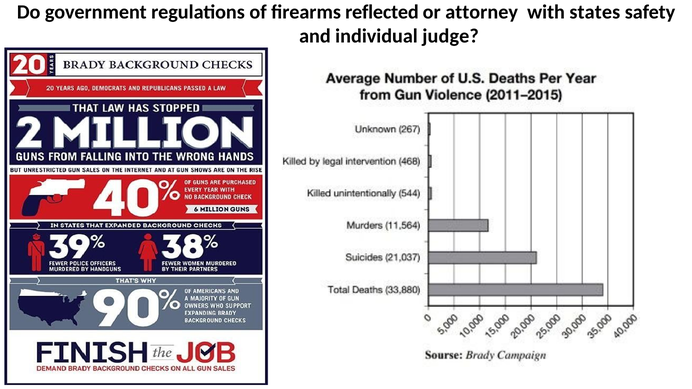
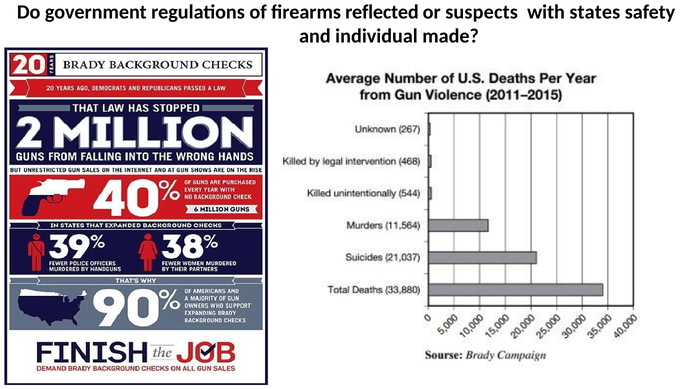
attorney: attorney -> suspects
judge: judge -> made
